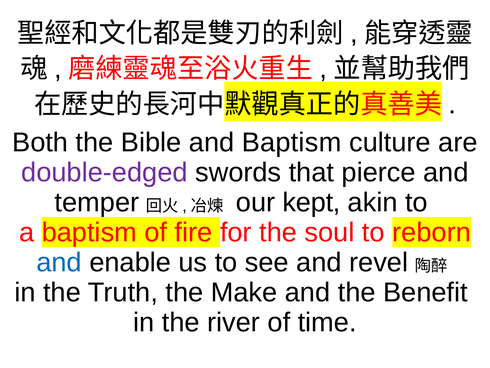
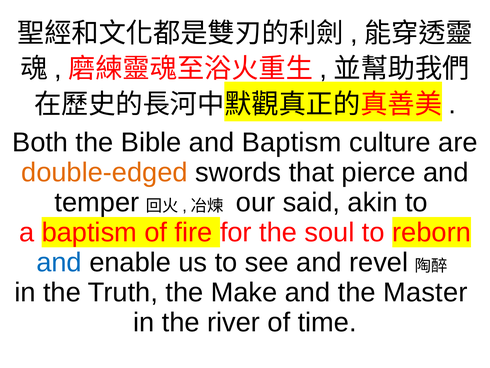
double-edged colour: purple -> orange
kept: kept -> said
Benefit: Benefit -> Master
